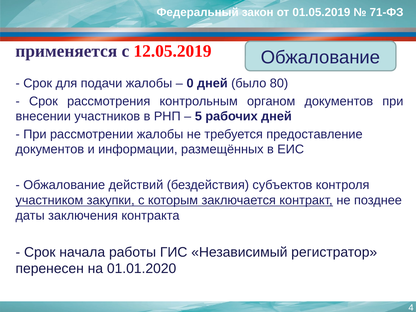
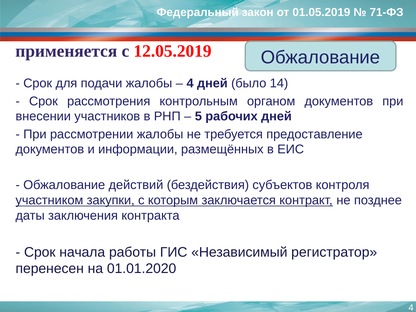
0 at (190, 83): 0 -> 4
80: 80 -> 14
